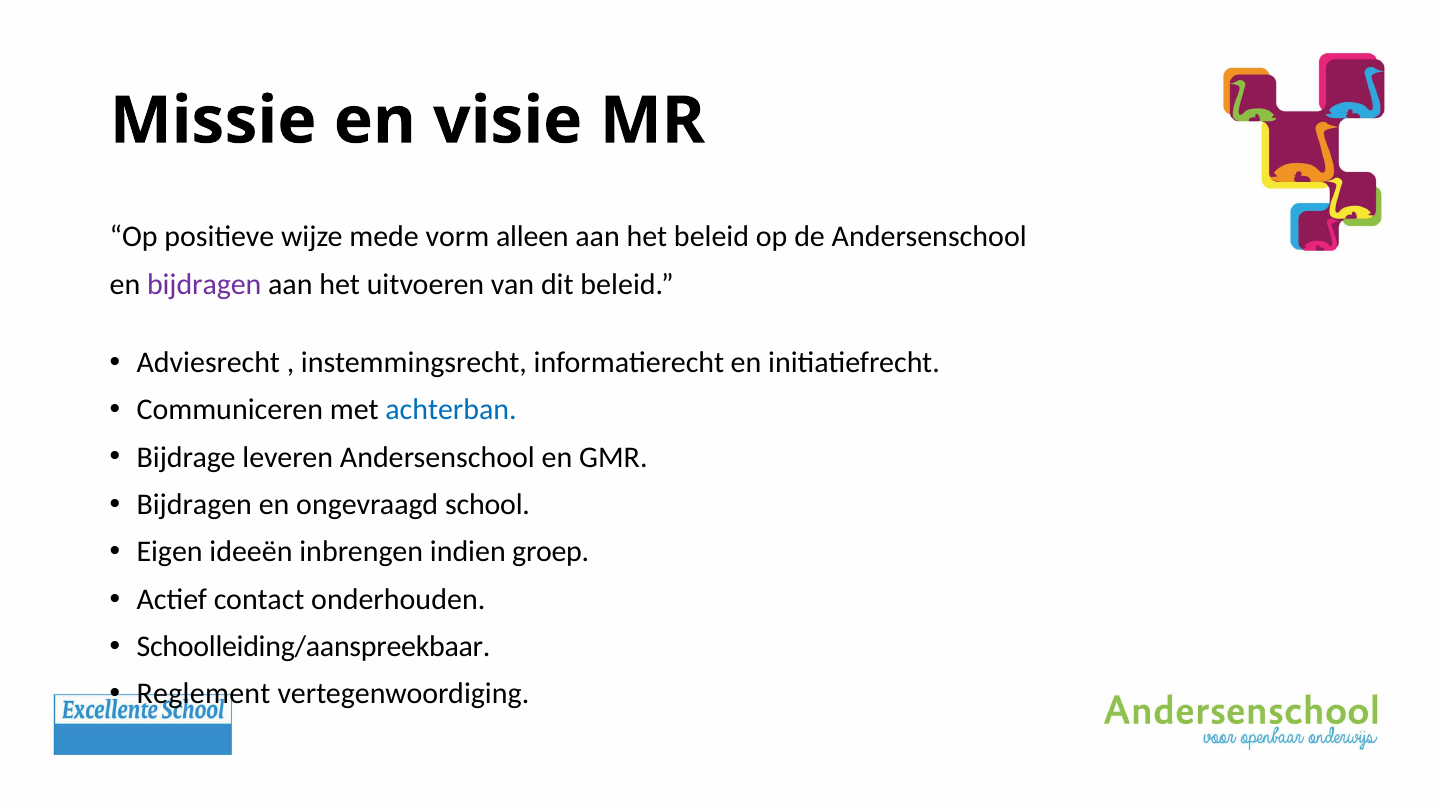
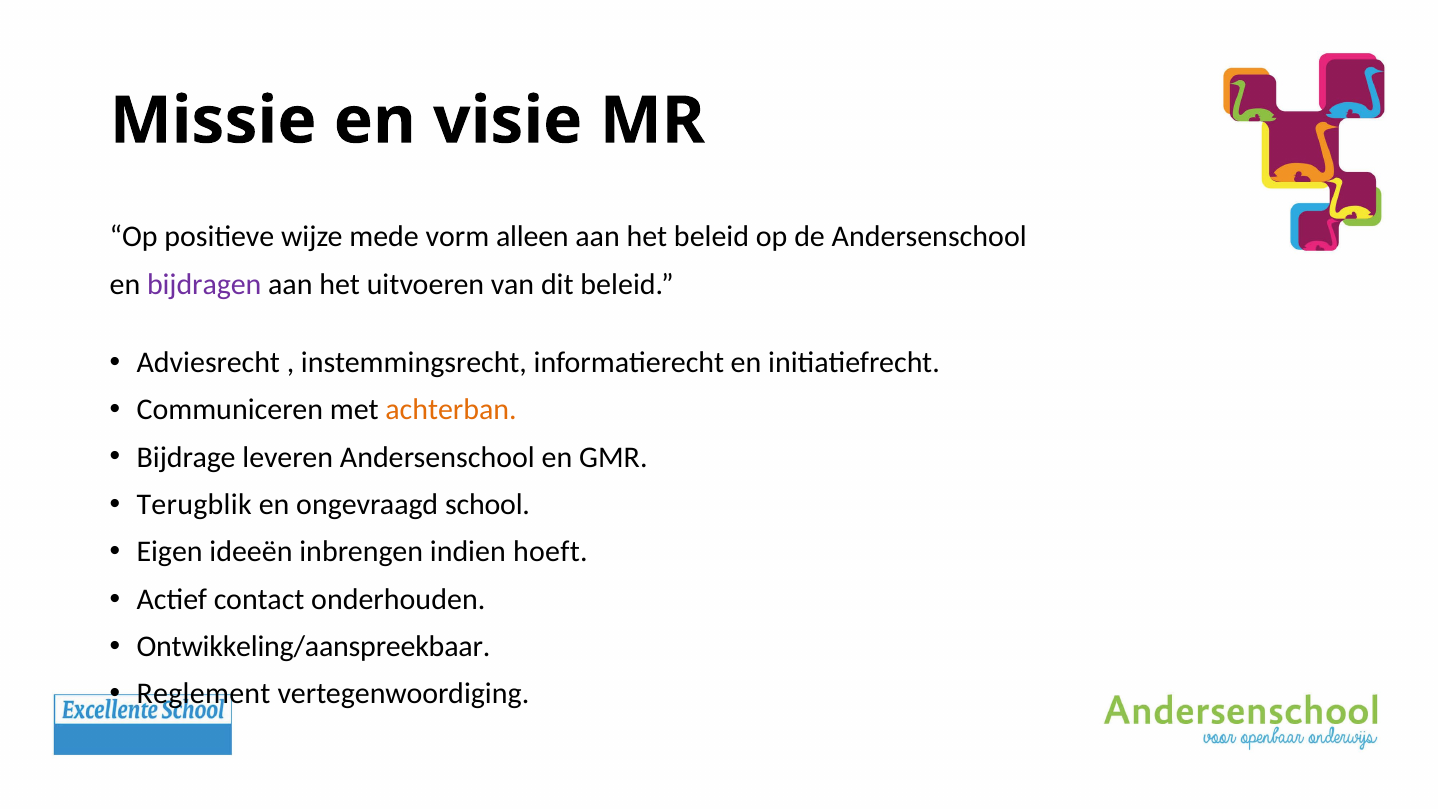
achterban colour: blue -> orange
Bijdragen at (194, 505): Bijdragen -> Terugblik
groep: groep -> hoeft
Schoolleiding/aanspreekbaar: Schoolleiding/aanspreekbaar -> Ontwikkeling/aanspreekbaar
